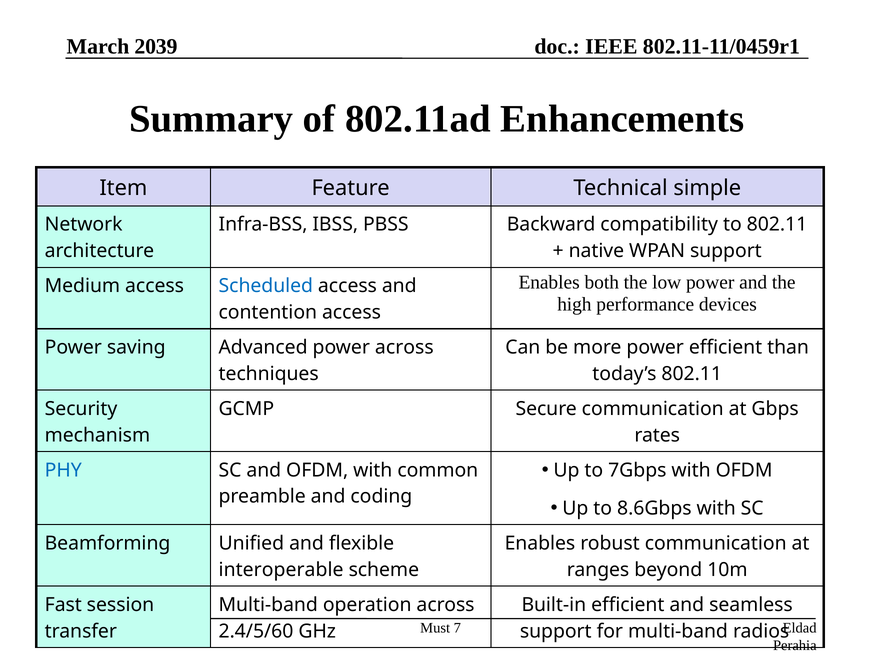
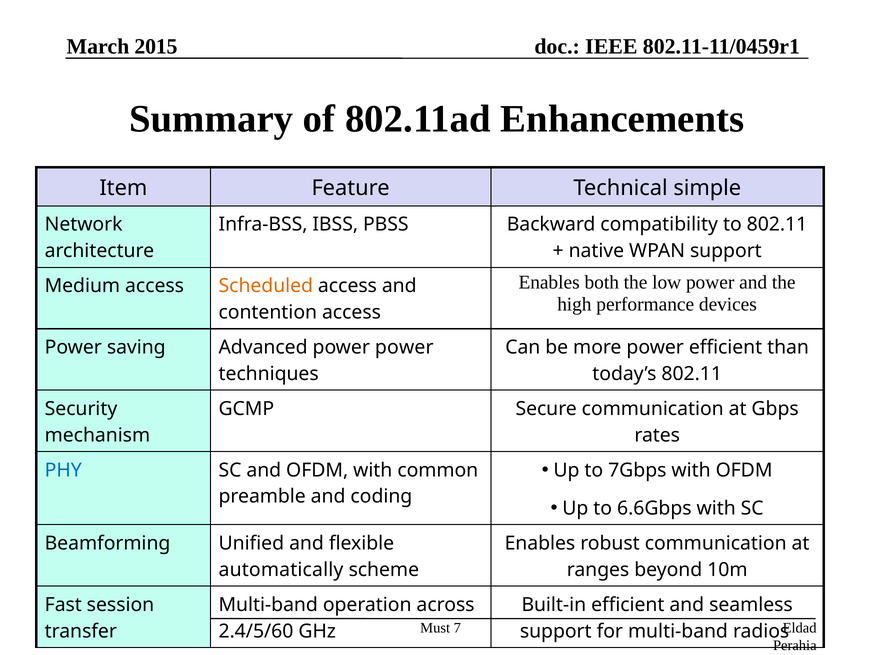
2039: 2039 -> 2015
Scheduled colour: blue -> orange
power across: across -> power
8.6Gbps: 8.6Gbps -> 6.6Gbps
interoperable: interoperable -> automatically
